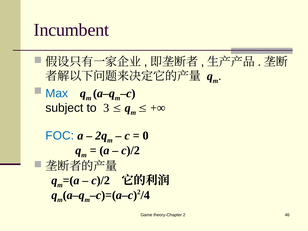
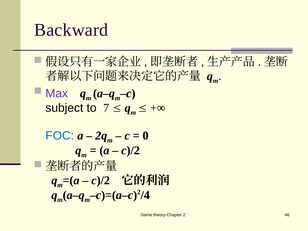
Incumbent: Incumbent -> Backward
Max colour: blue -> purple
3: 3 -> 7
